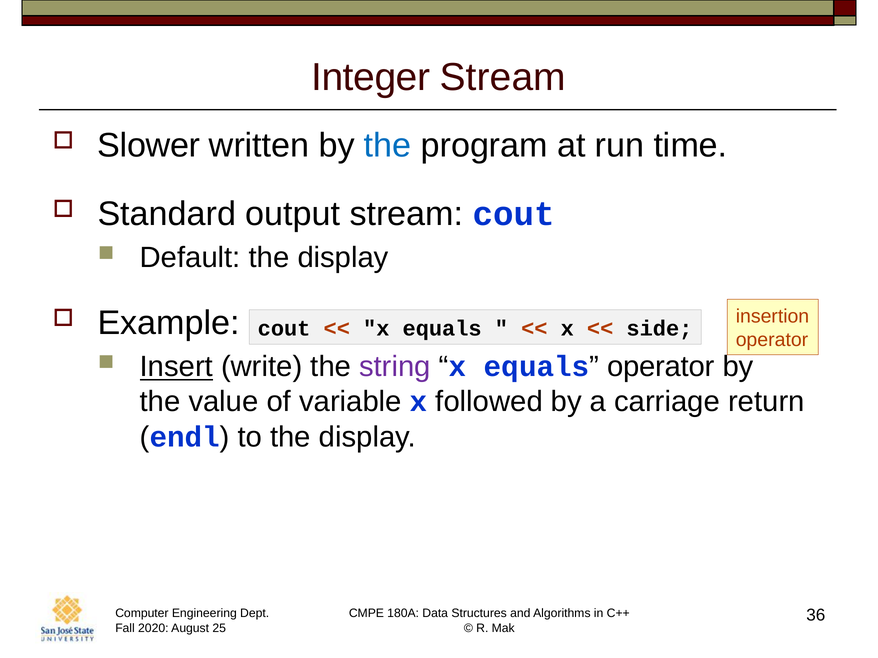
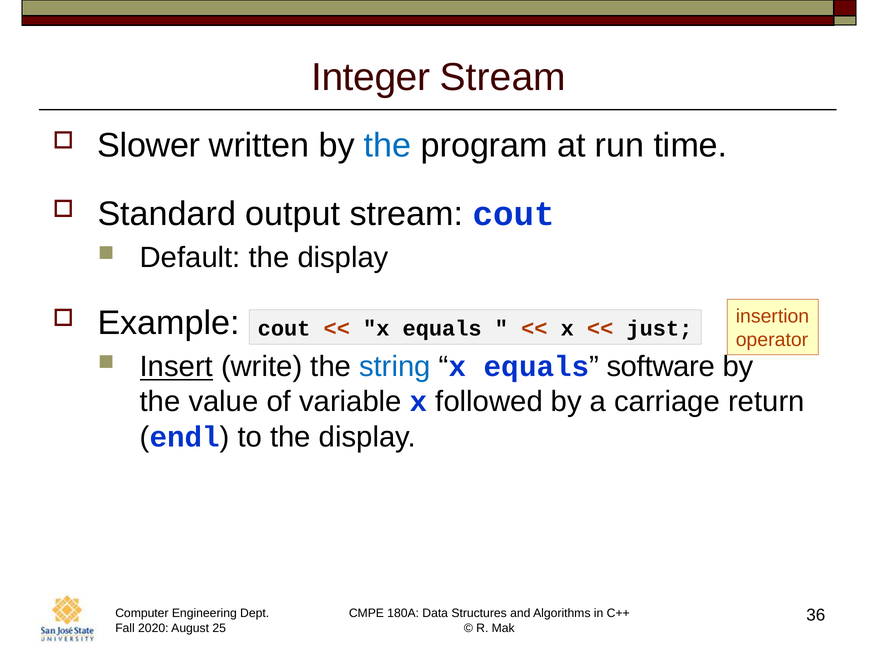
side: side -> just
string colour: purple -> blue
operator at (661, 367): operator -> software
